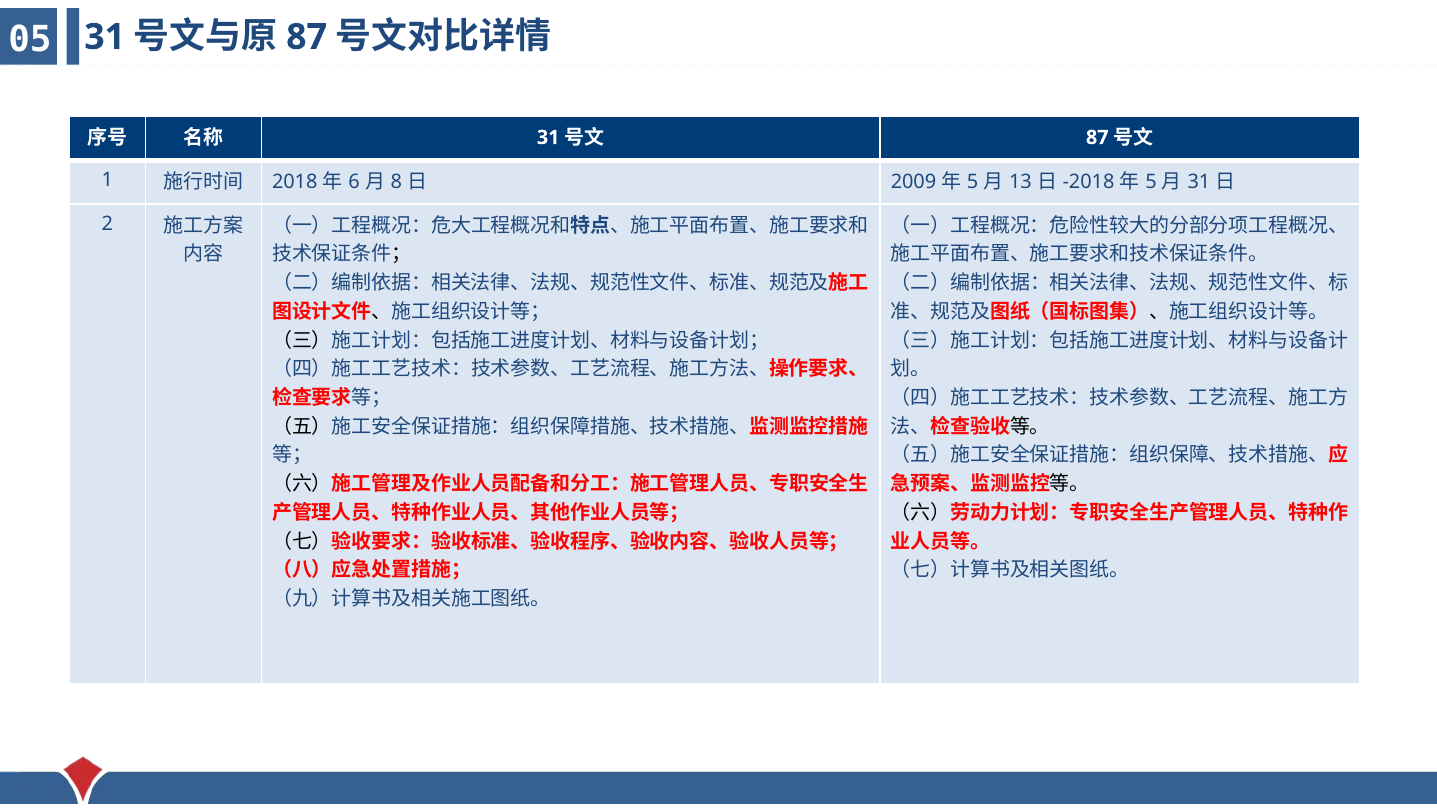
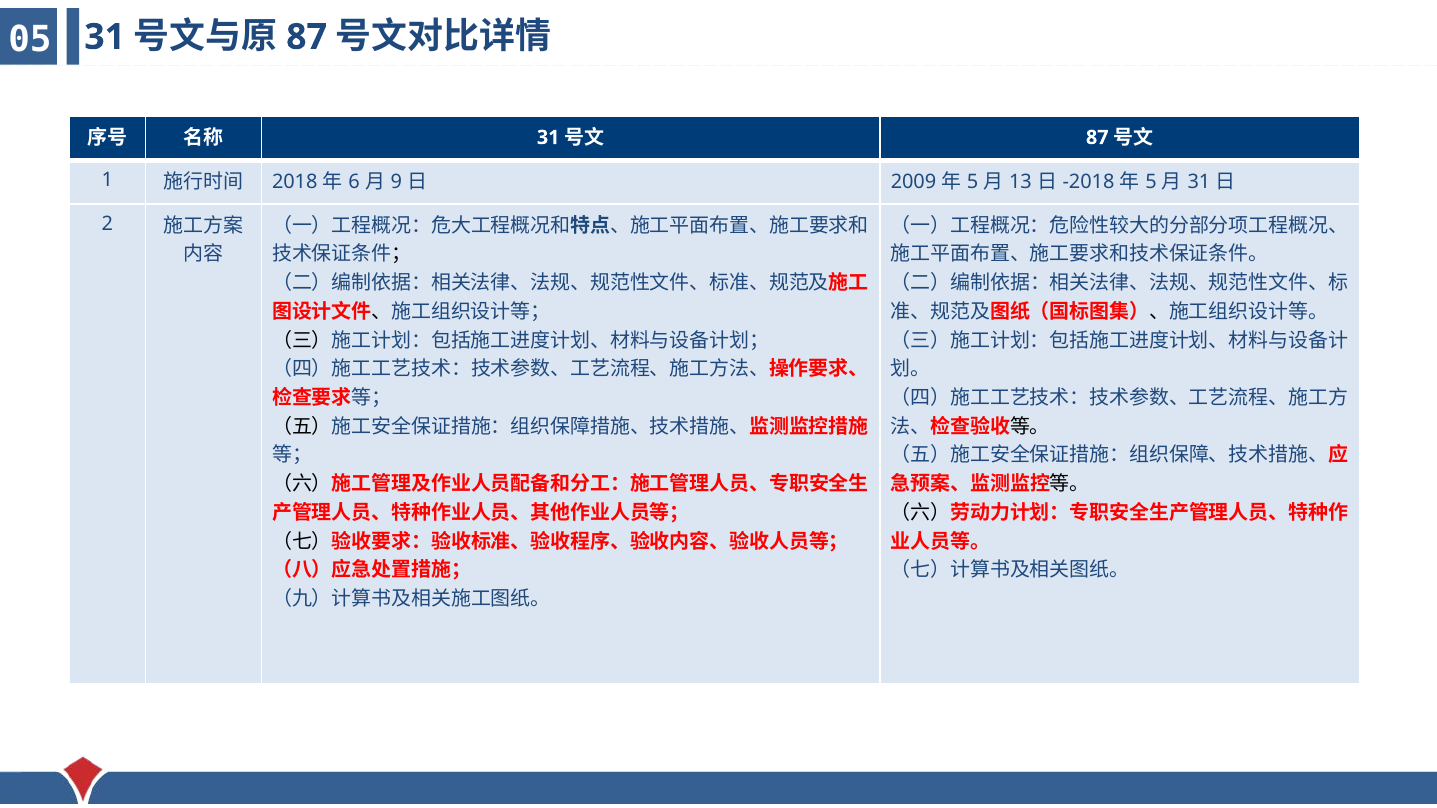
8: 8 -> 9
